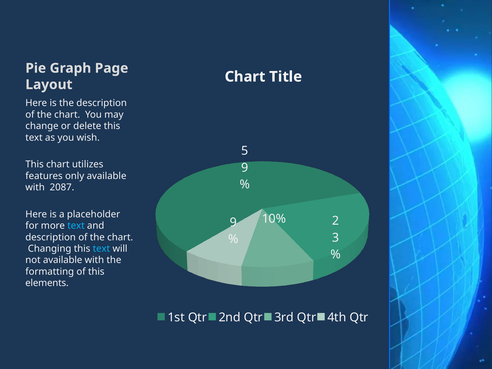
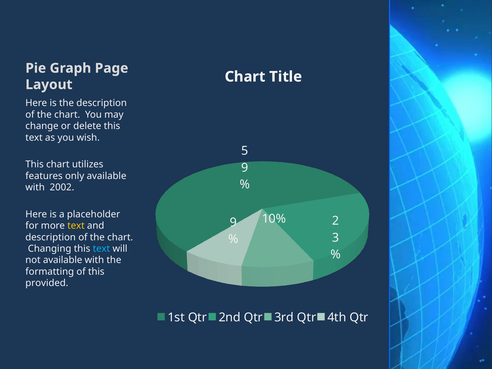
2087: 2087 -> 2002
text at (76, 226) colour: light blue -> yellow
elements: elements -> provided
